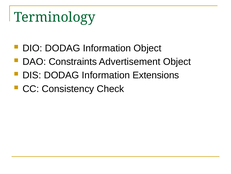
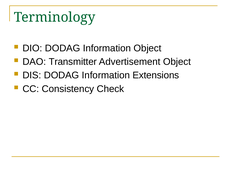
Constraints: Constraints -> Transmitter
